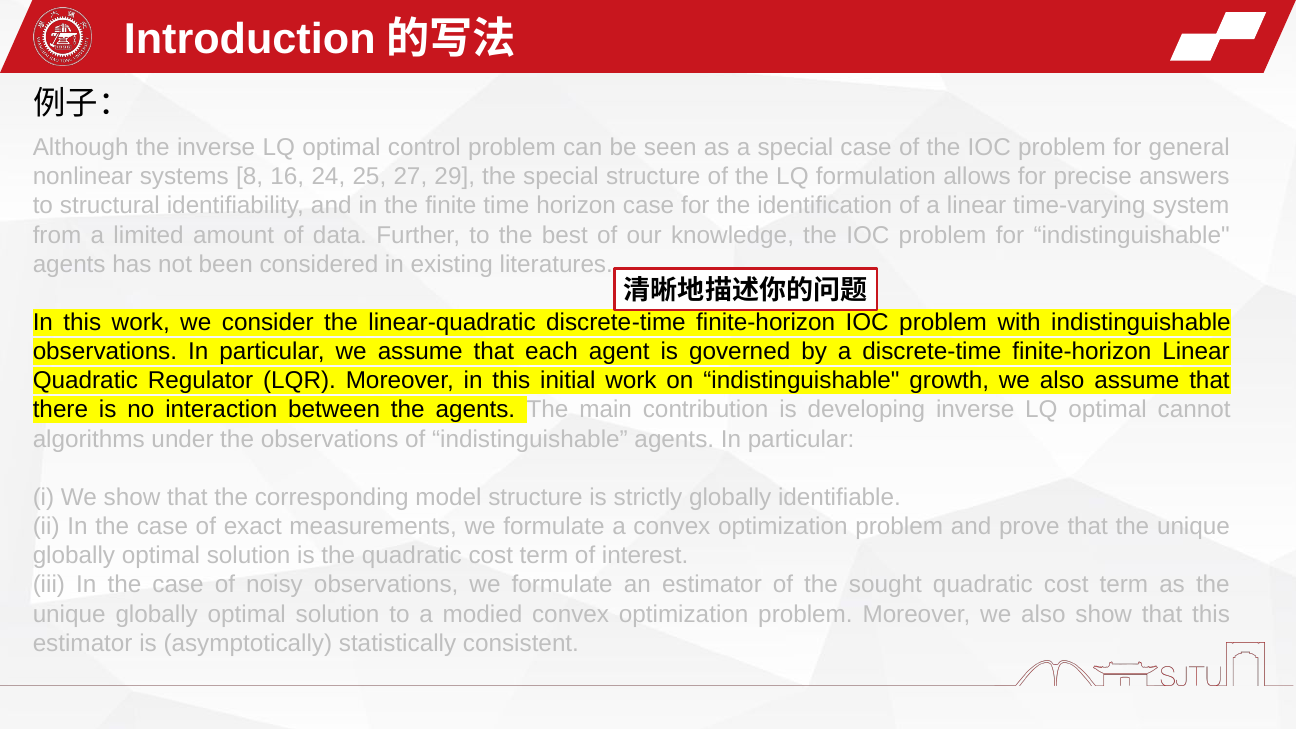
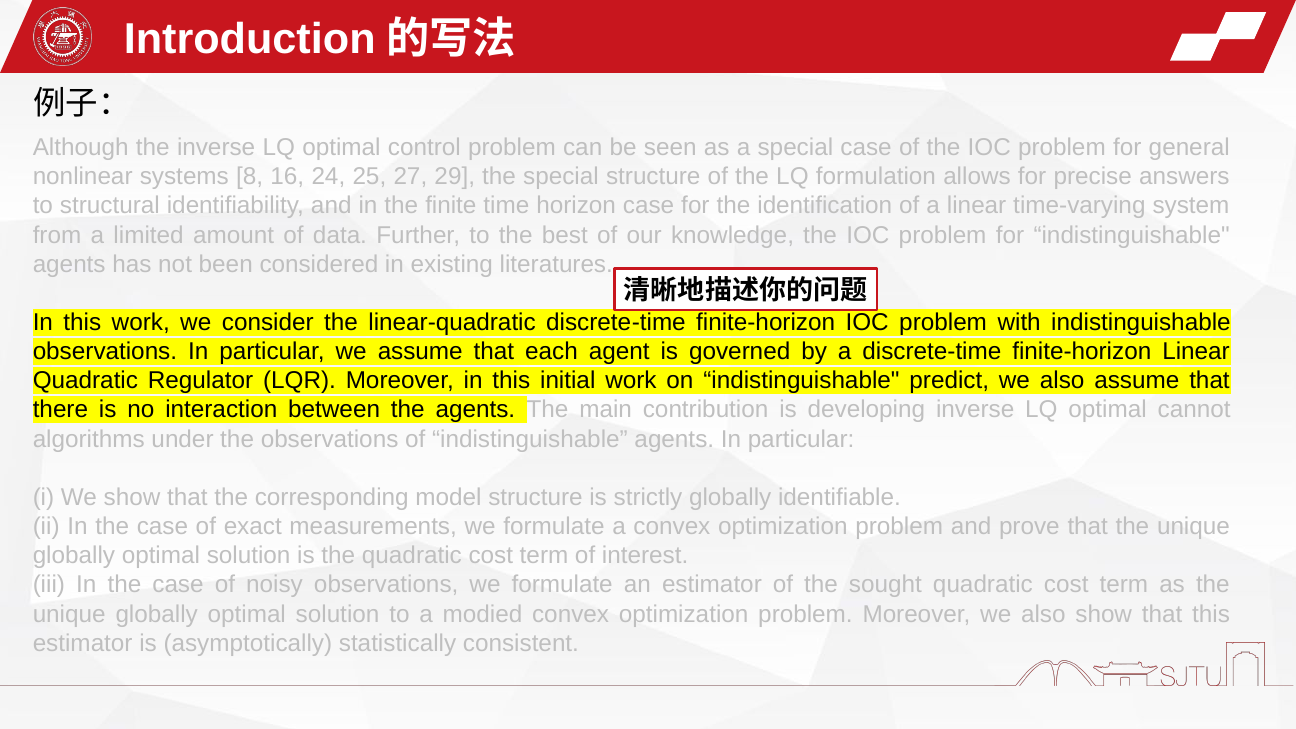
growth: growth -> predict
